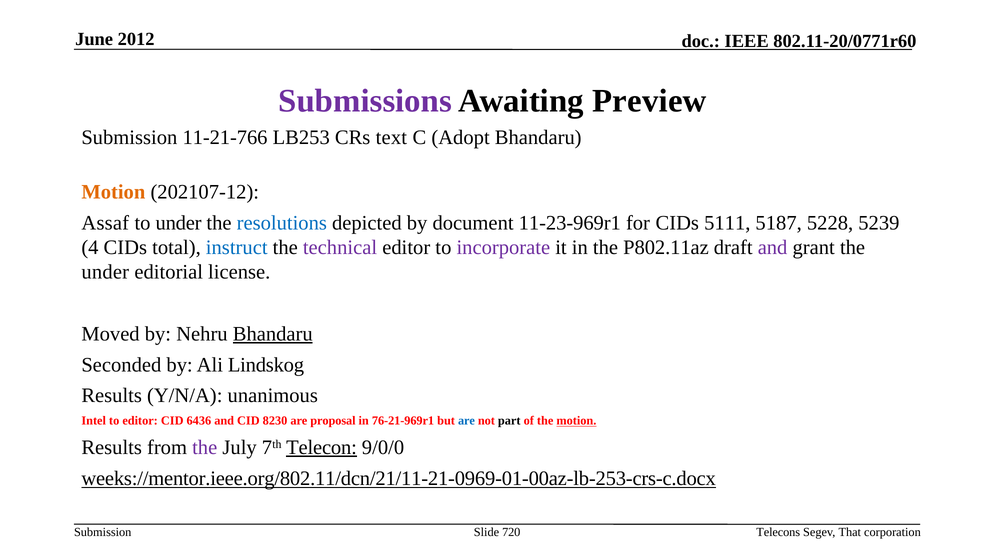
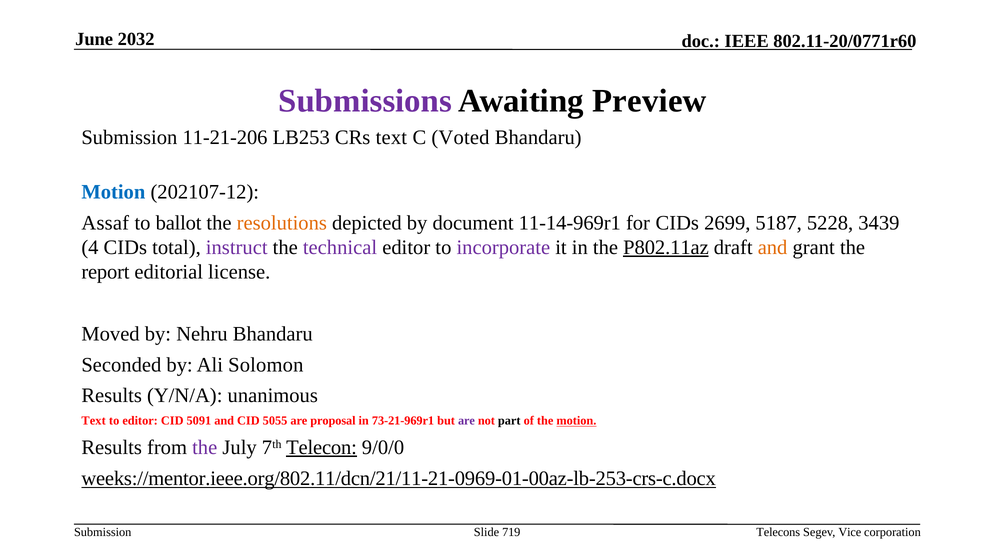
2012: 2012 -> 2032
11-21-766: 11-21-766 -> 11-21-206
Adopt: Adopt -> Voted
Motion at (113, 192) colour: orange -> blue
to under: under -> ballot
resolutions colour: blue -> orange
11-23-969r1: 11-23-969r1 -> 11-14-969r1
5111: 5111 -> 2699
5239: 5239 -> 3439
instruct colour: blue -> purple
P802.11az underline: none -> present
and at (773, 247) colour: purple -> orange
under at (105, 272): under -> report
Bhandaru at (273, 334) underline: present -> none
Lindskog: Lindskog -> Solomon
Intel at (94, 421): Intel -> Text
6436: 6436 -> 5091
8230: 8230 -> 5055
76-21-969r1: 76-21-969r1 -> 73-21-969r1
are at (466, 421) colour: blue -> purple
720: 720 -> 719
That: That -> Vice
